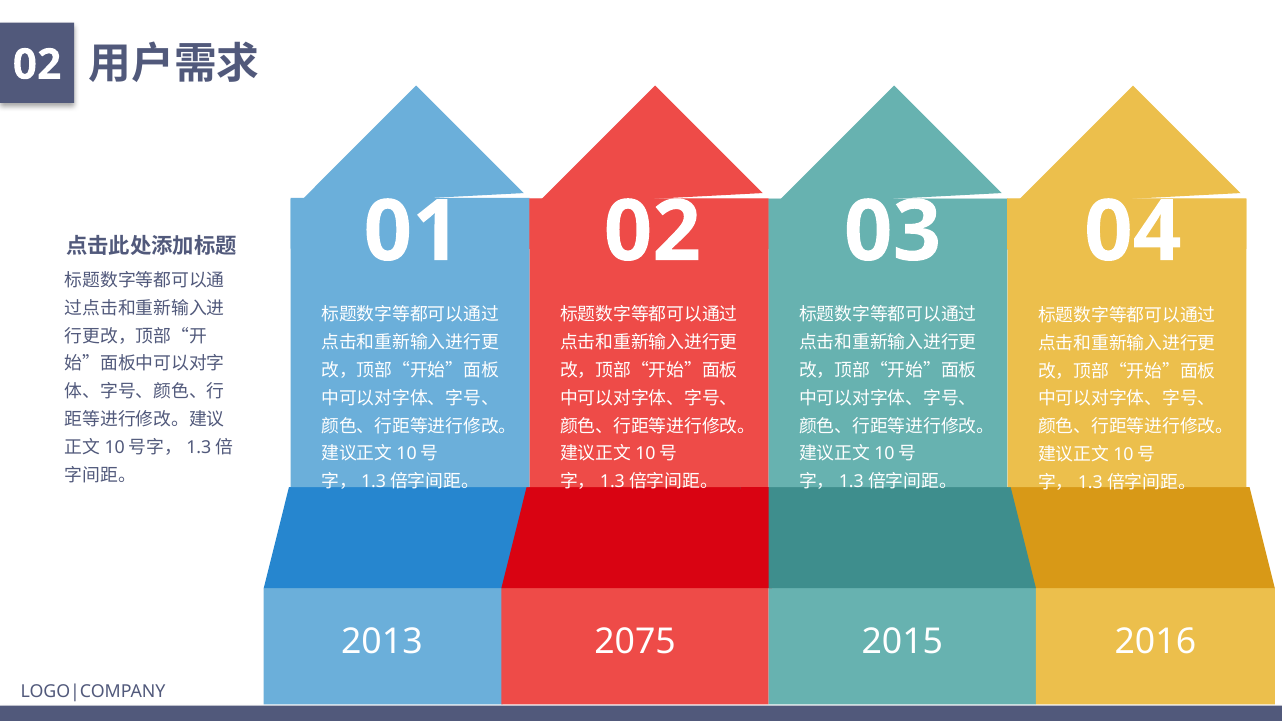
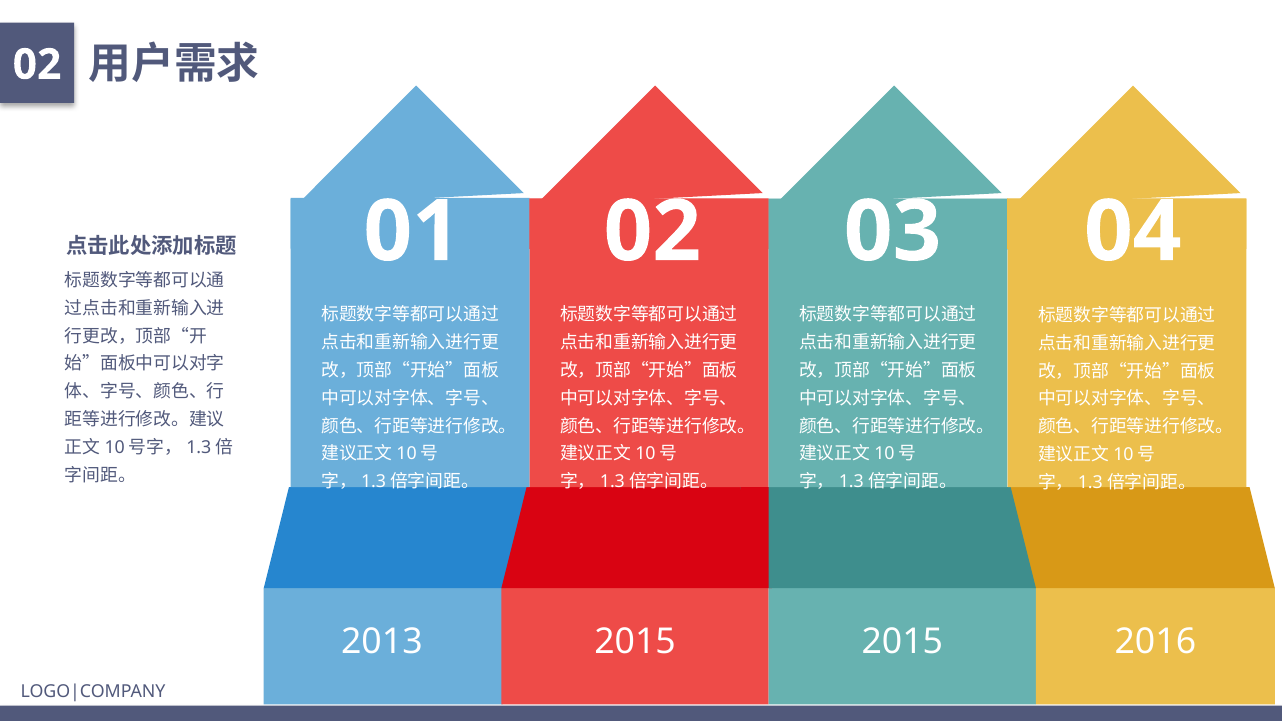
2013 2075: 2075 -> 2015
